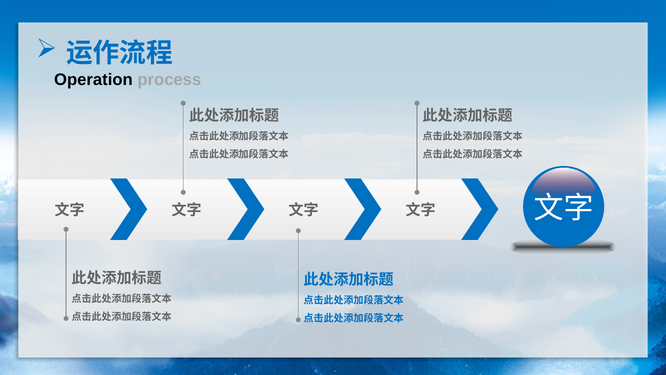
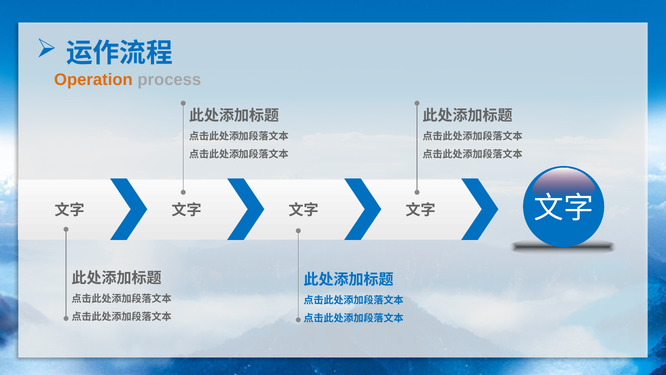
Operation colour: black -> orange
